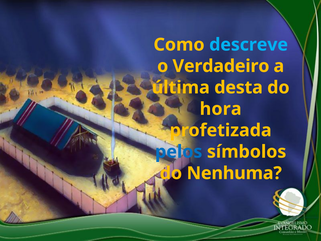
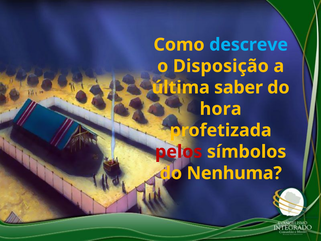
Verdadeiro: Verdadeiro -> Disposição
desta: desta -> saber
pelos colour: blue -> red
